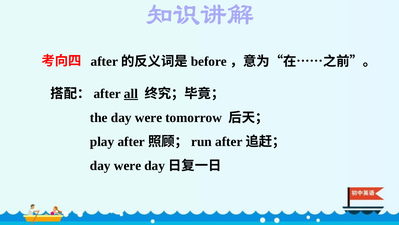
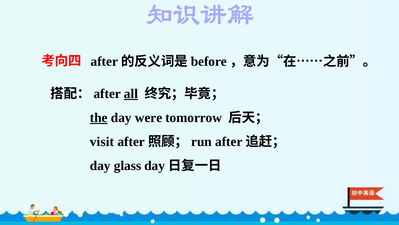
the underline: none -> present
play: play -> visit
were at (128, 165): were -> glass
